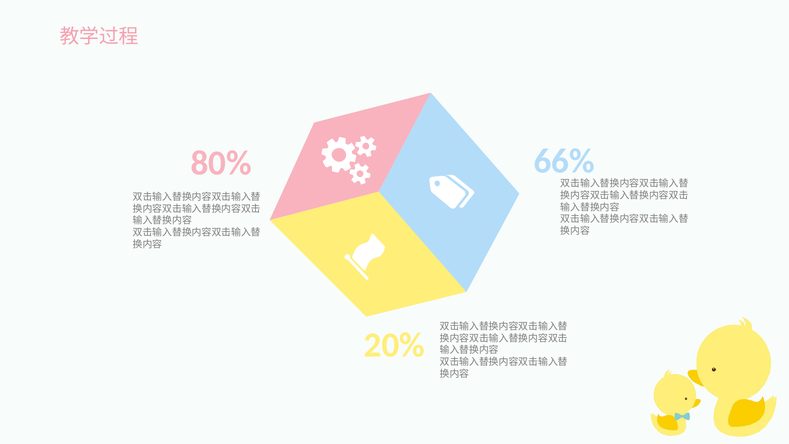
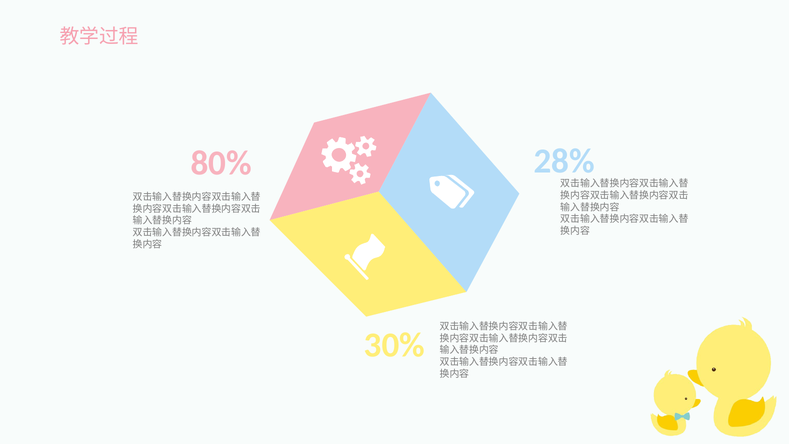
66%: 66% -> 28%
20%: 20% -> 30%
